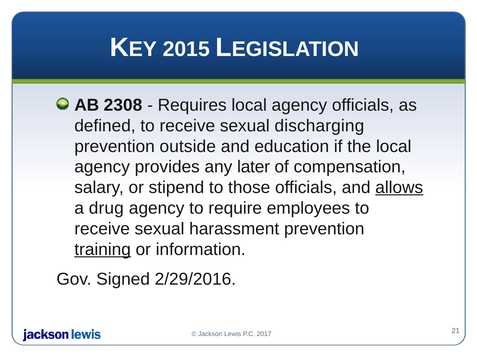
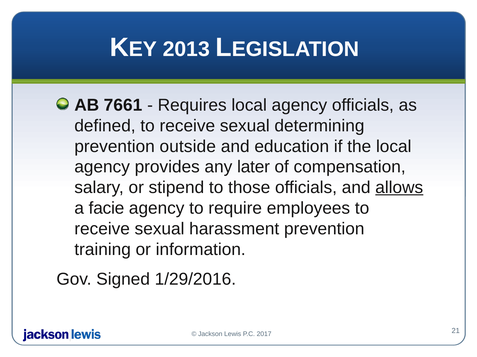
2015: 2015 -> 2013
2308: 2308 -> 7661
discharging: discharging -> determining
drug: drug -> facie
training underline: present -> none
2/29/2016: 2/29/2016 -> 1/29/2016
